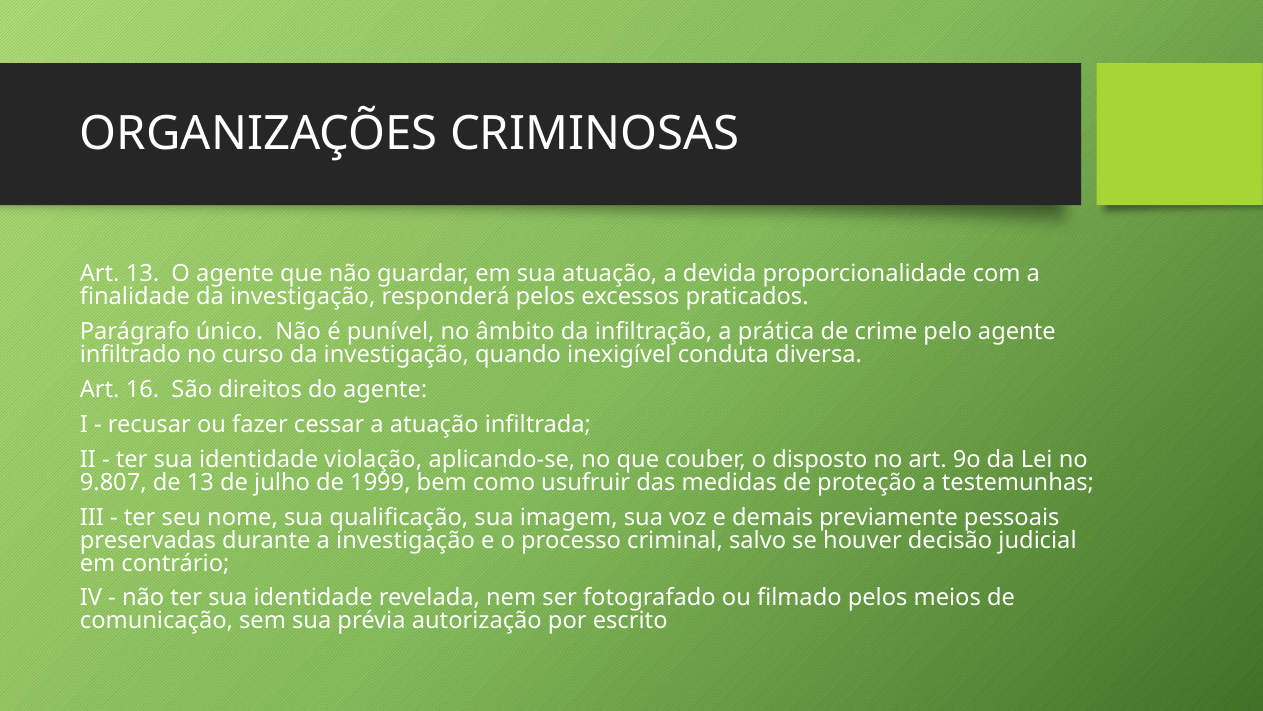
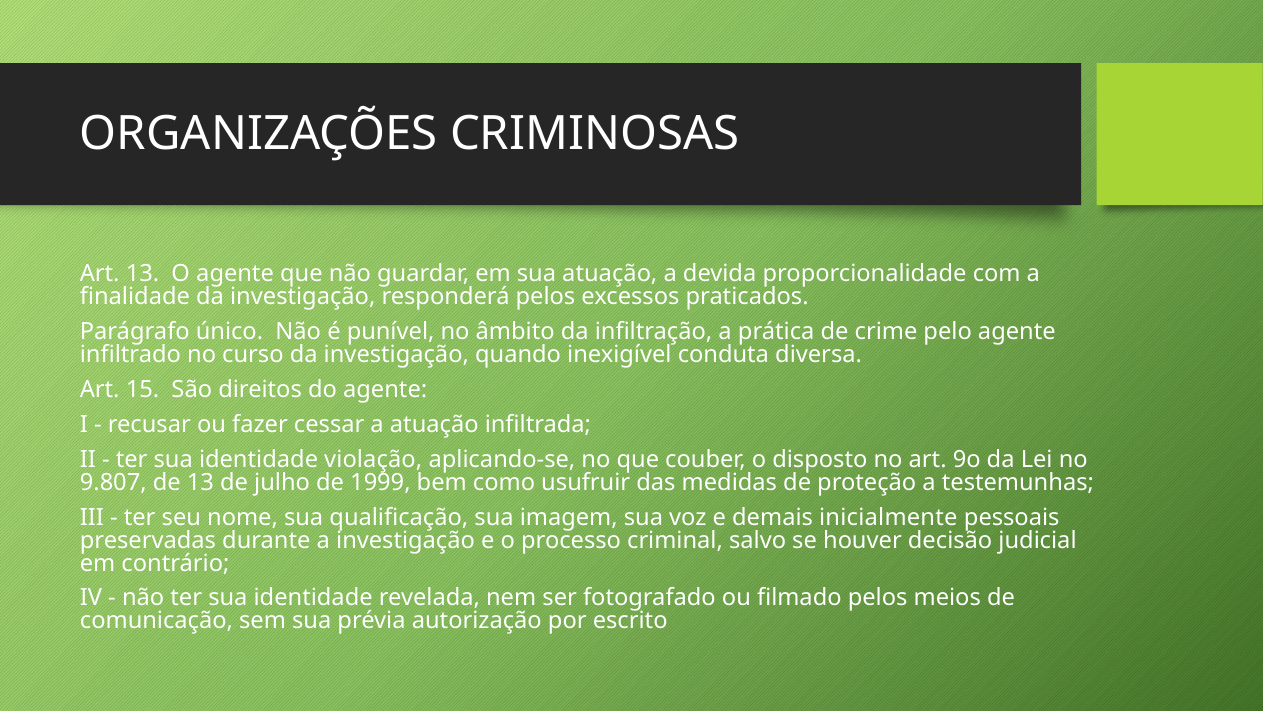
16: 16 -> 15
previamente: previamente -> inicialmente
